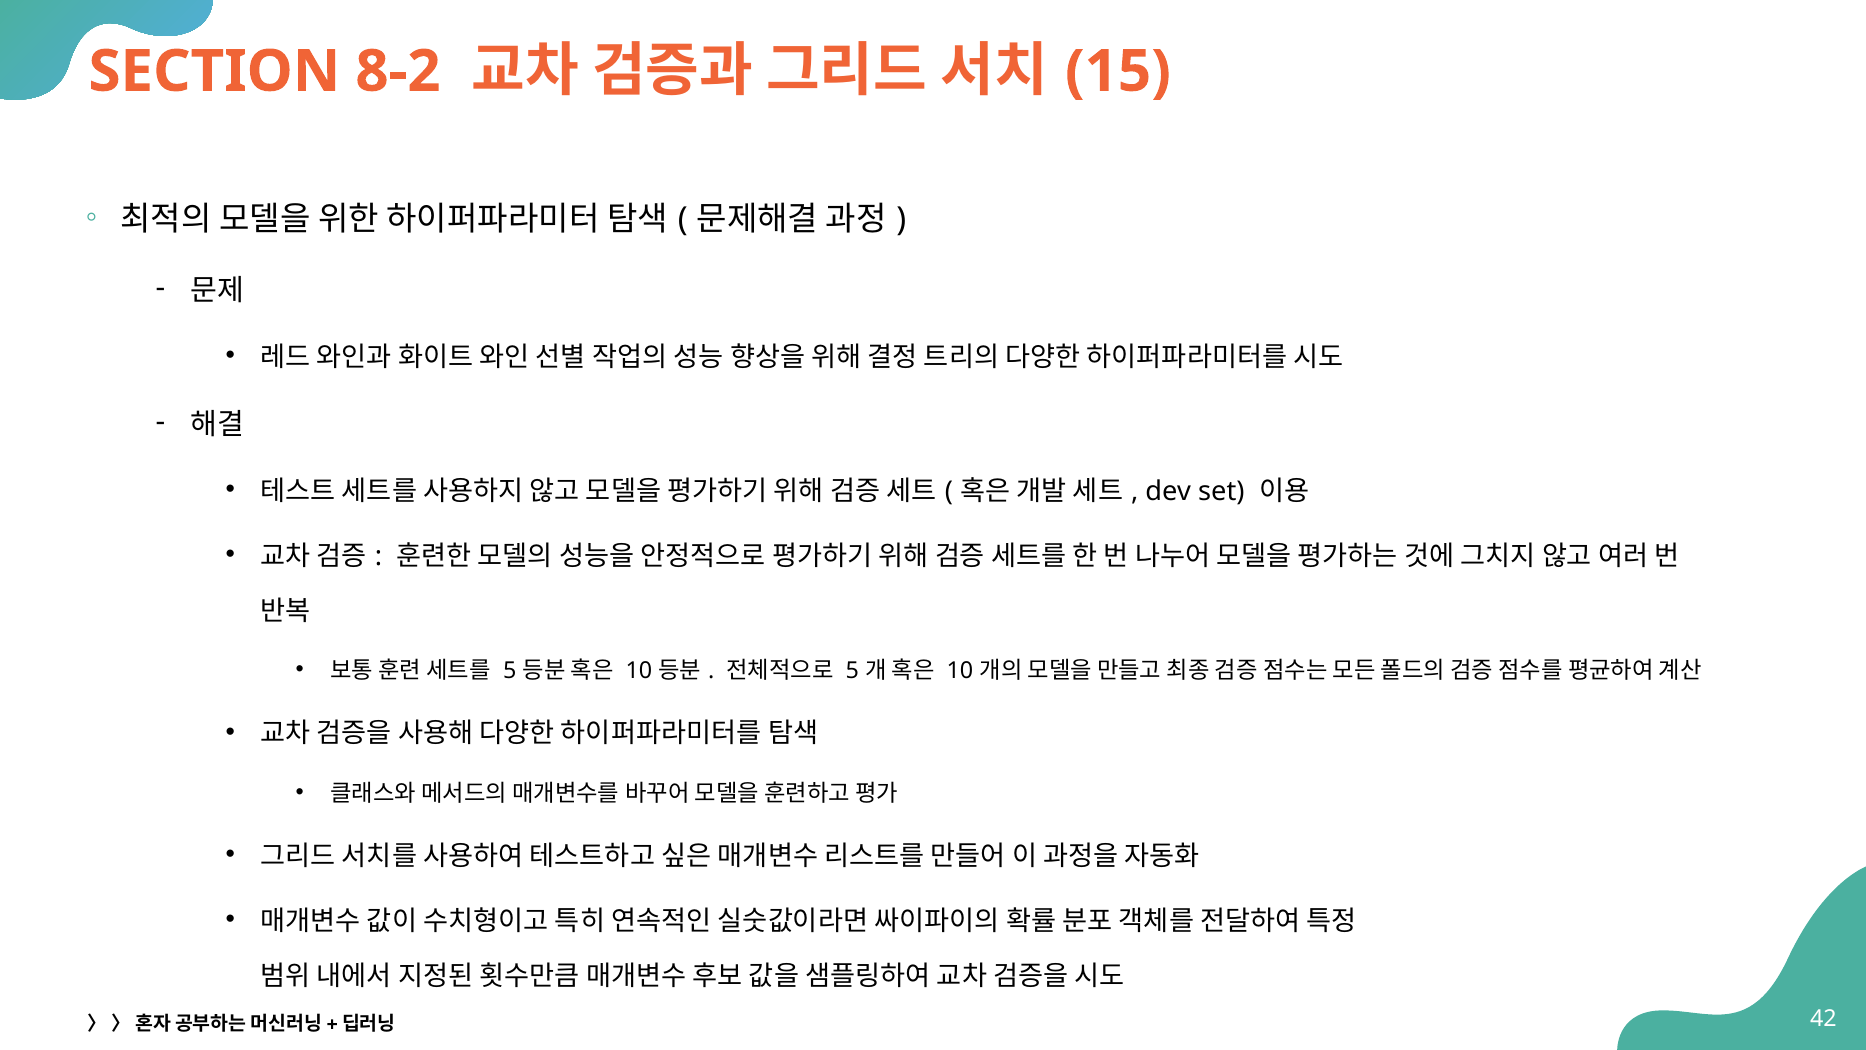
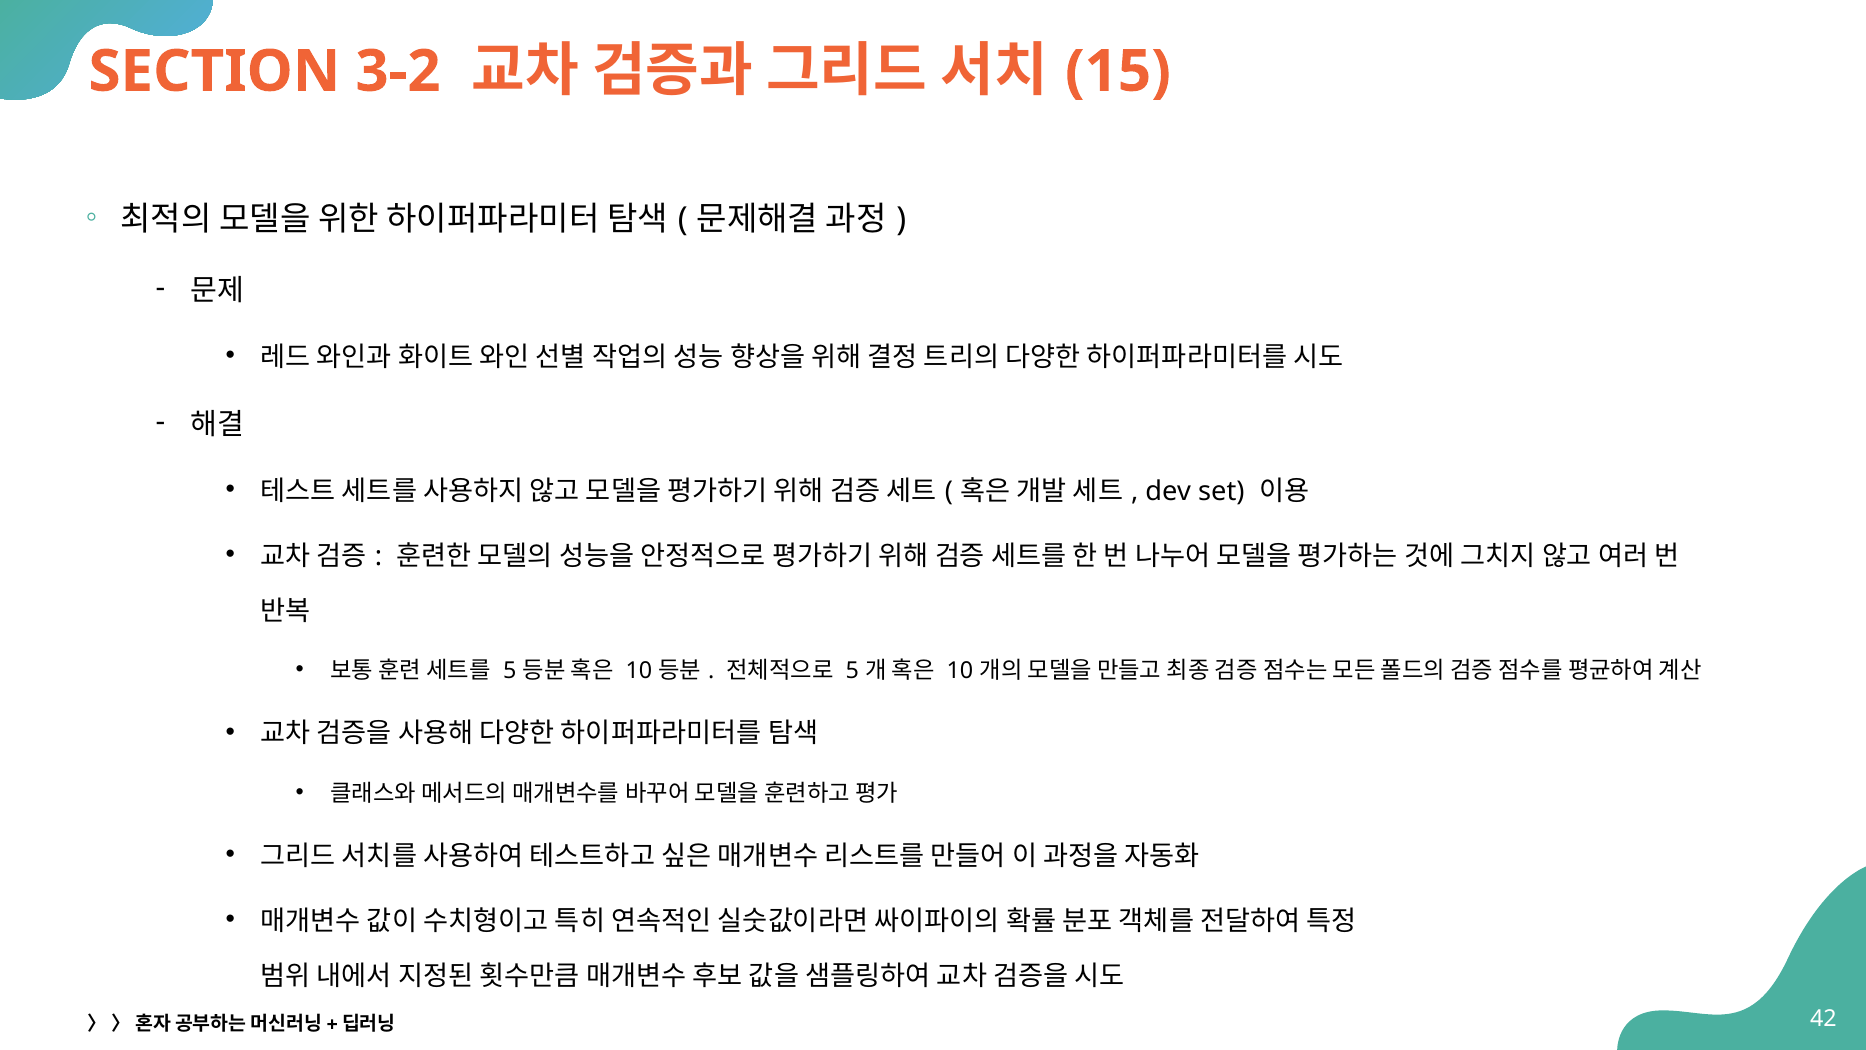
8-2: 8-2 -> 3-2
